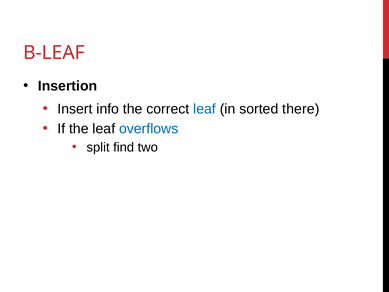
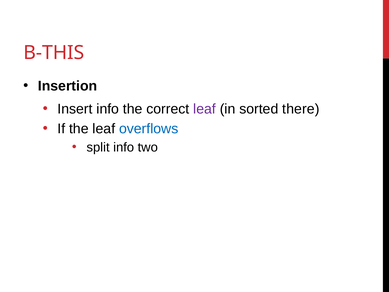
B-LEAF: B-LEAF -> B-THIS
leaf at (205, 109) colour: blue -> purple
split find: find -> info
